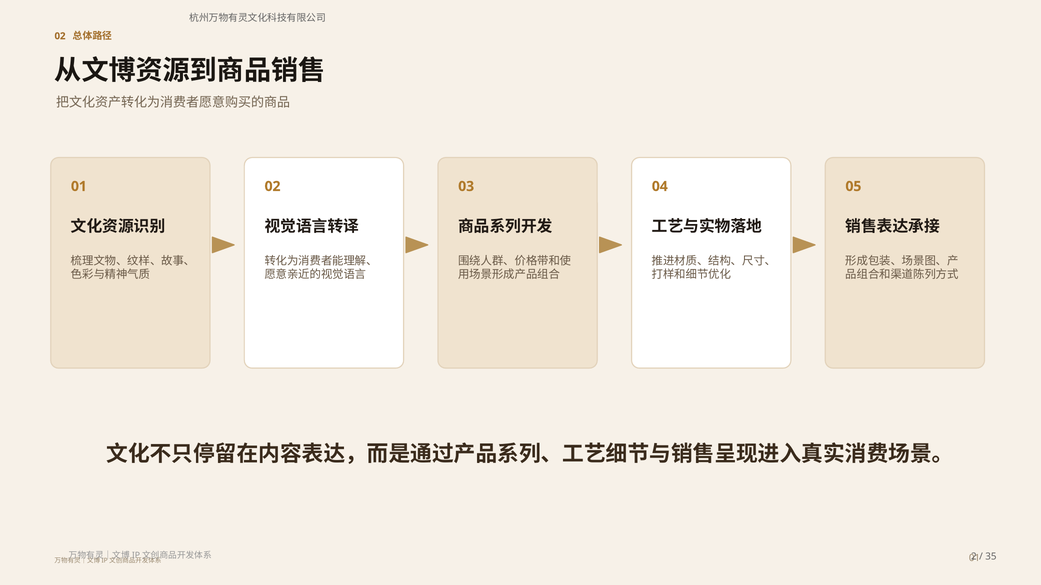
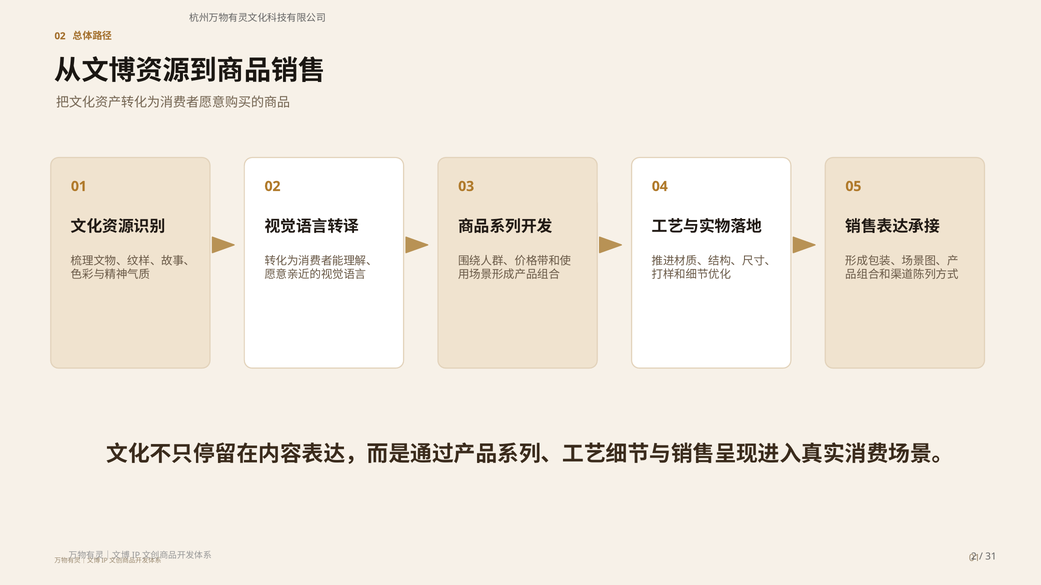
35: 35 -> 31
